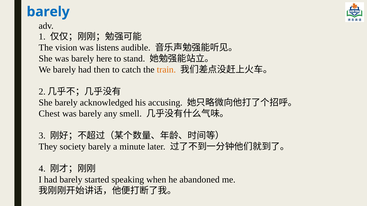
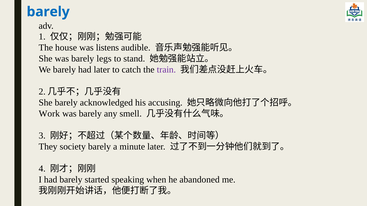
vision: vision -> house
here: here -> legs
had then: then -> later
train colour: orange -> purple
Chest: Chest -> Work
